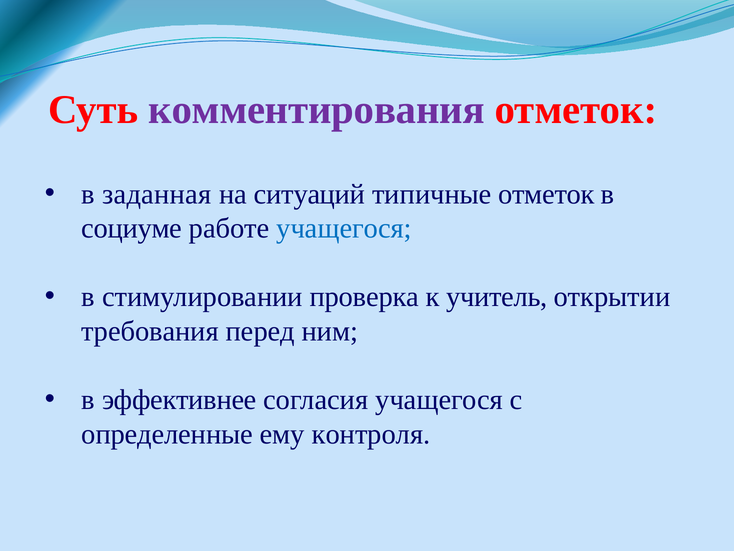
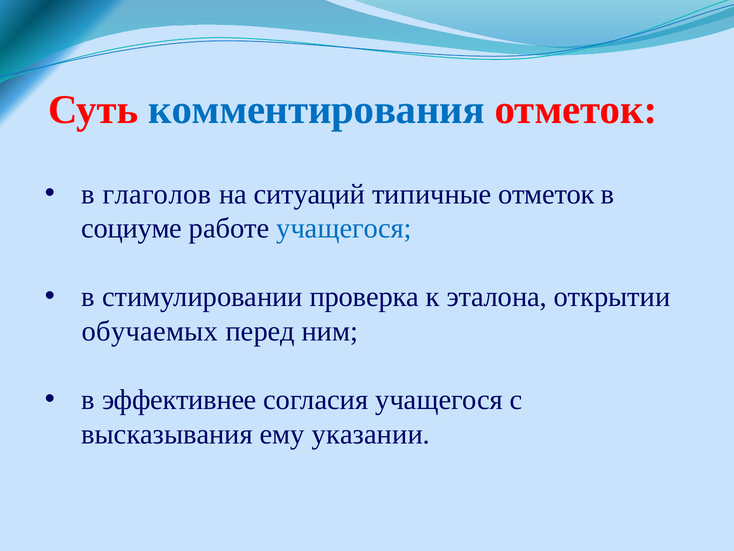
комментирования colour: purple -> blue
заданная: заданная -> глаголов
учитель: учитель -> эталона
требования: требования -> обучаемых
определенные: определенные -> высказывания
контроля: контроля -> указании
